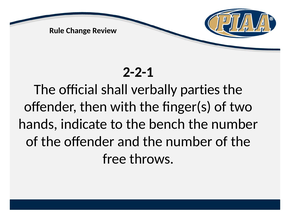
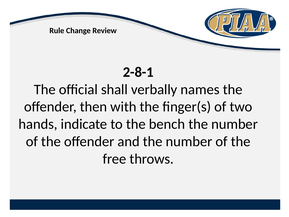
2-2-1: 2-2-1 -> 2-8-1
parties: parties -> names
